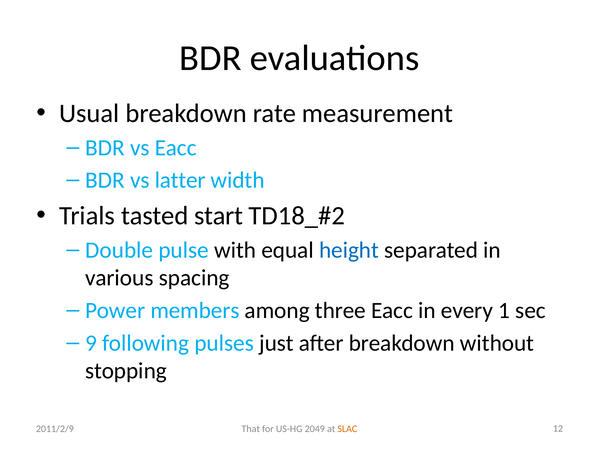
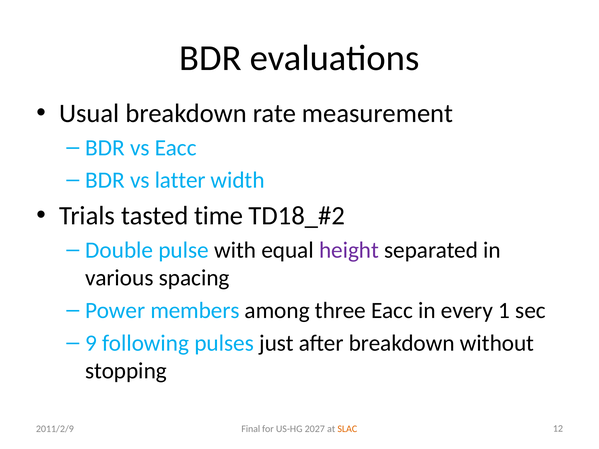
start: start -> time
height colour: blue -> purple
That: That -> Final
2049: 2049 -> 2027
